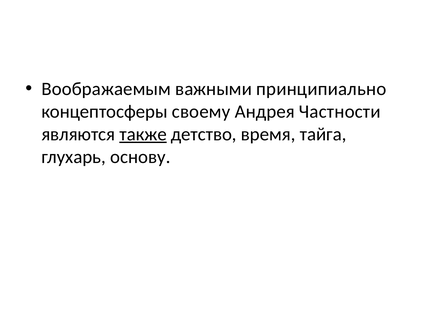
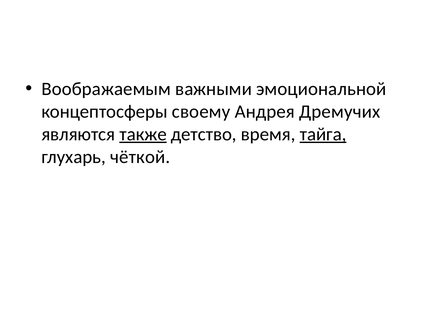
принципиально: принципиально -> эмоциональной
Частности: Частности -> Дремучих
тайга underline: none -> present
основу: основу -> чёткой
